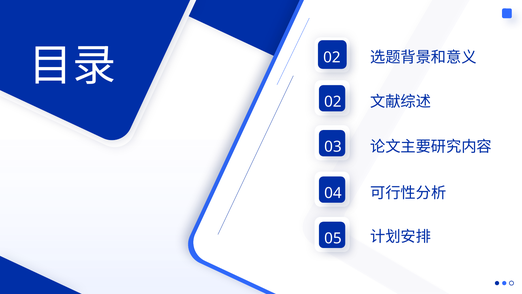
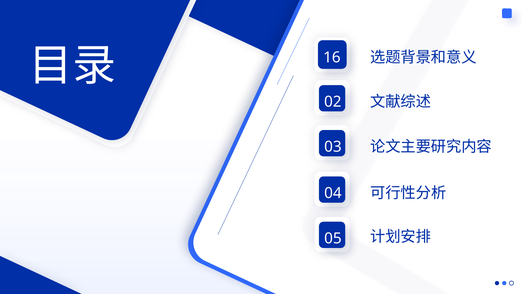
02 at (332, 58): 02 -> 16
